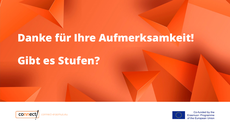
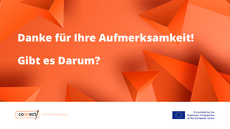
Stufen: Stufen -> Darum
